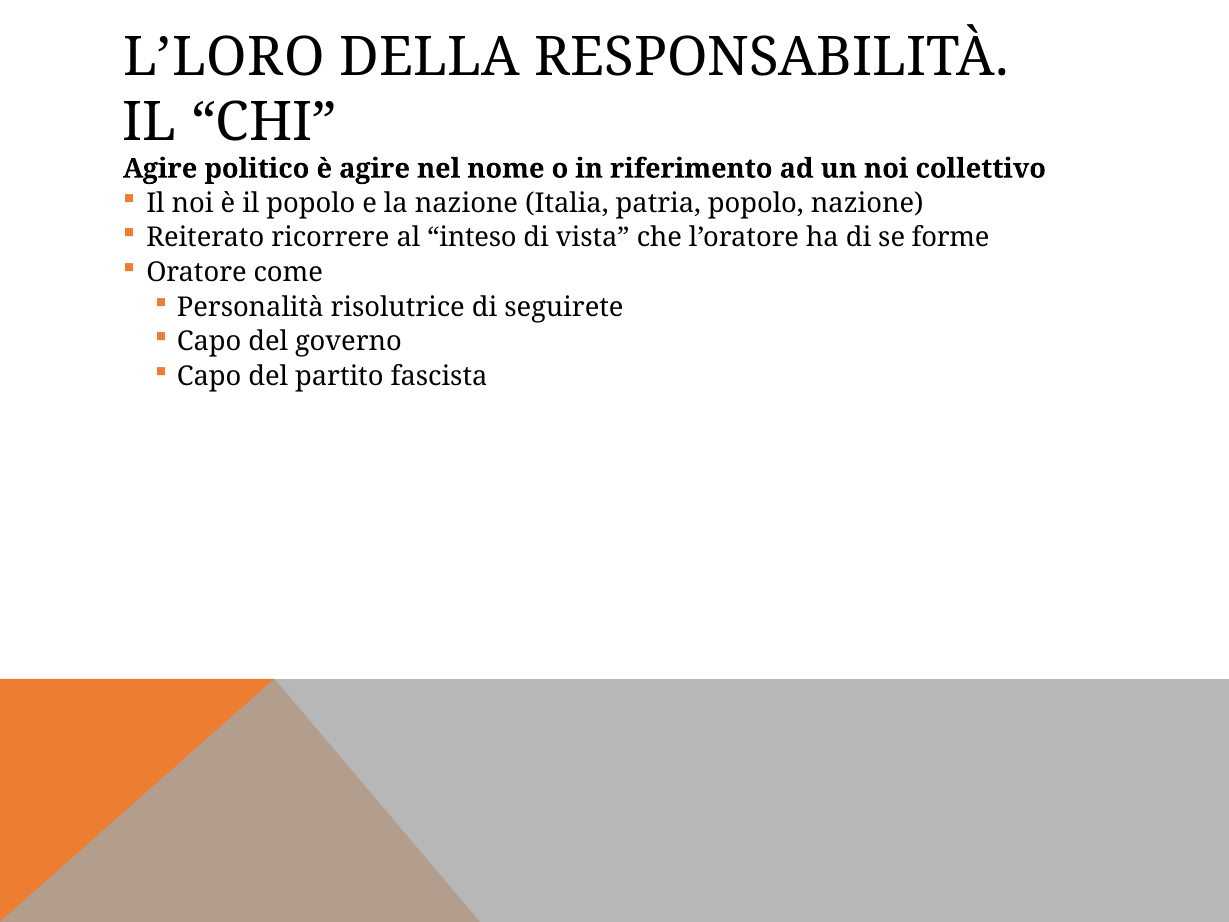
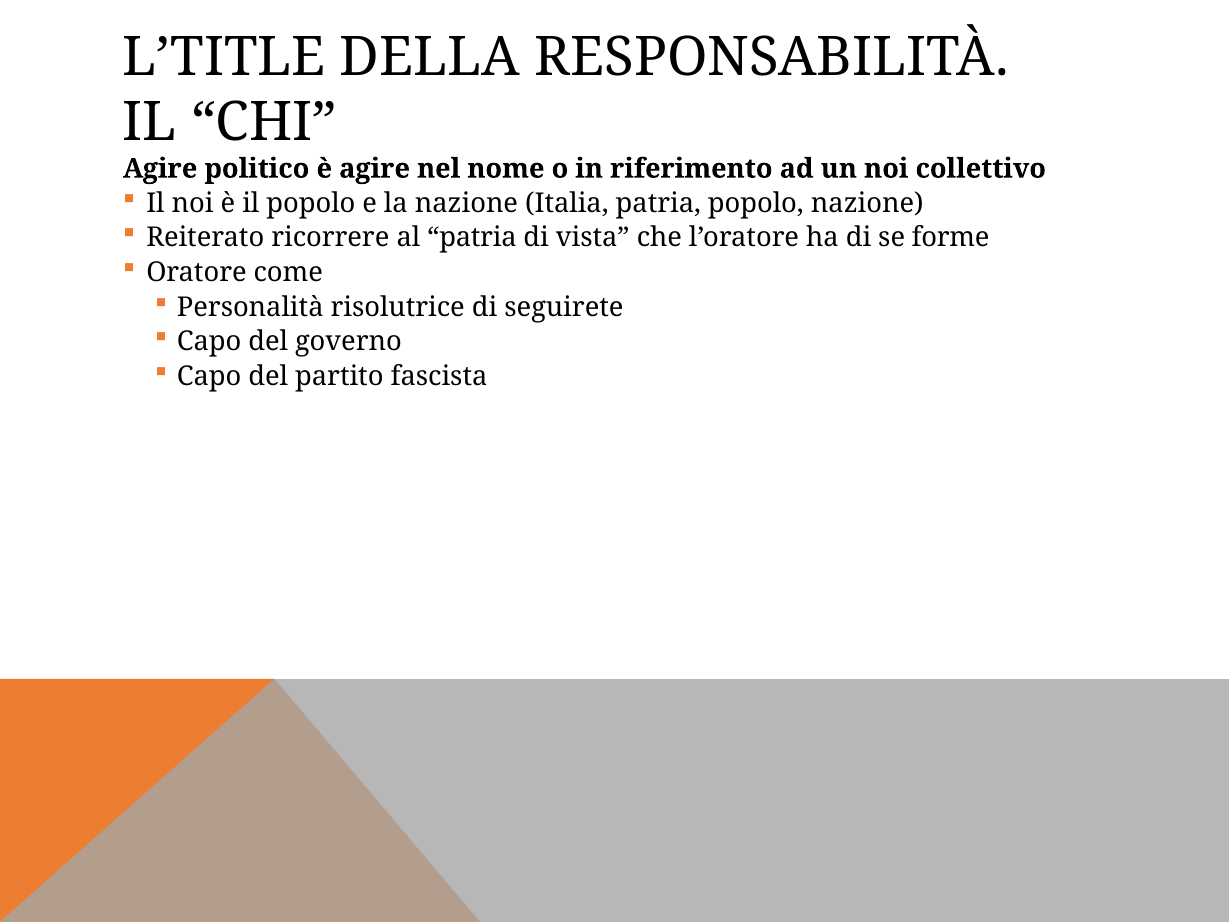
L’LORO: L’LORO -> L’TITLE
al inteso: inteso -> patria
